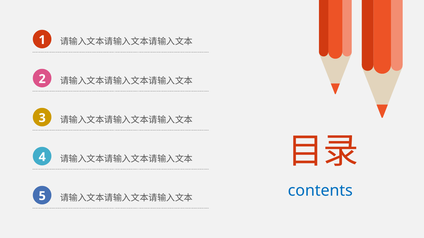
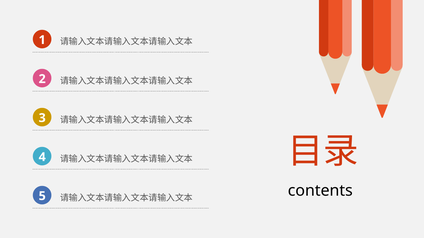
contents colour: blue -> black
